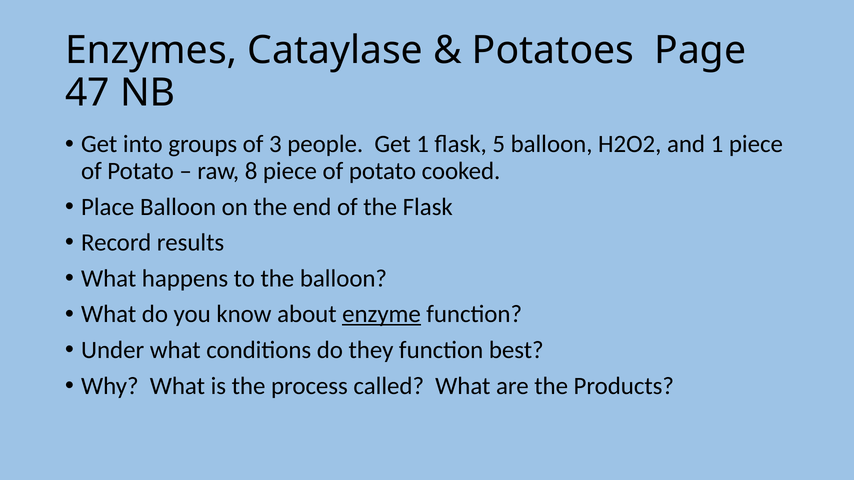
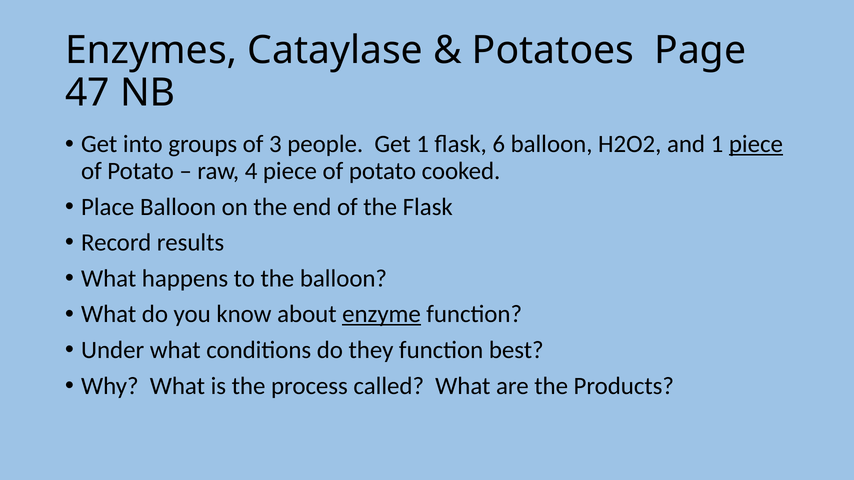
5: 5 -> 6
piece at (756, 144) underline: none -> present
8: 8 -> 4
